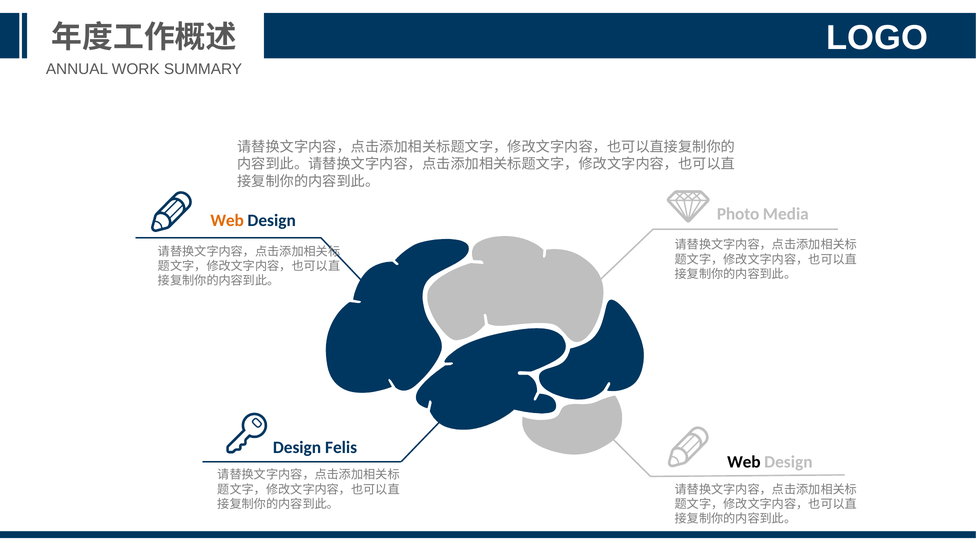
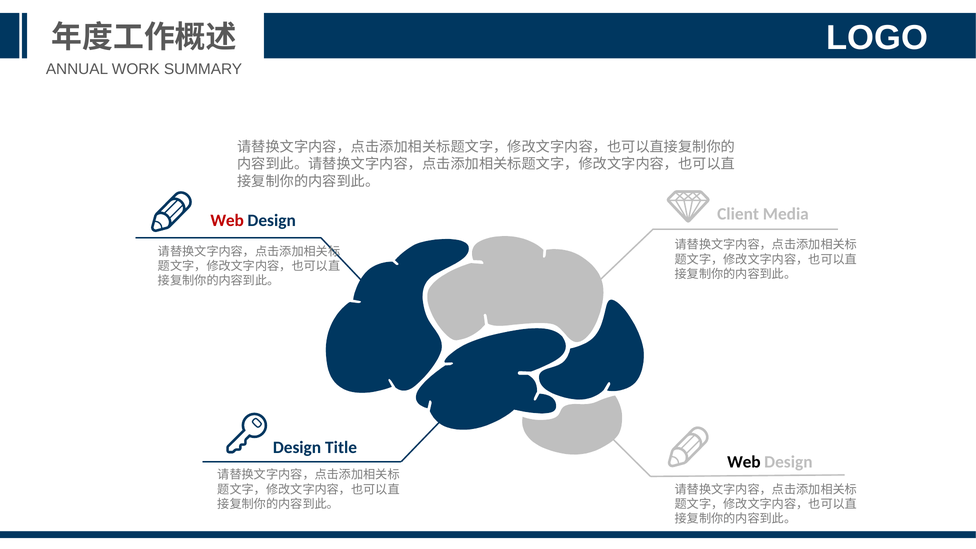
Photo: Photo -> Client
Web at (227, 221) colour: orange -> red
Felis: Felis -> Title
